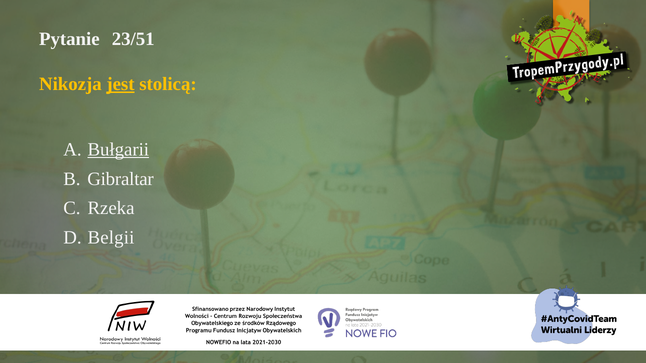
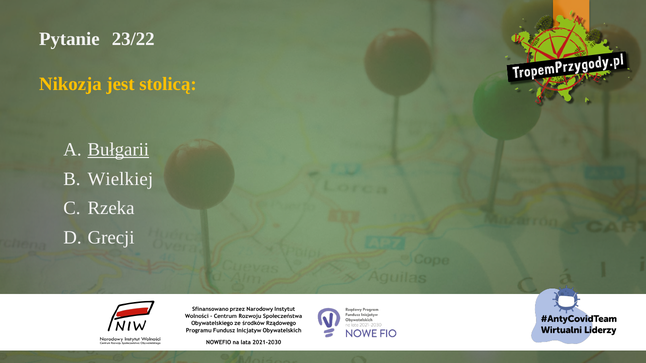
23/51: 23/51 -> 23/22
jest underline: present -> none
Gibraltar: Gibraltar -> Wielkiej
Belgii: Belgii -> Grecji
